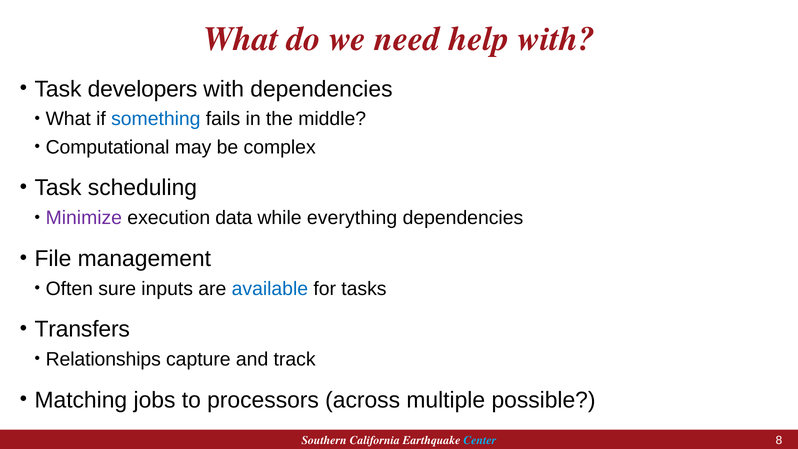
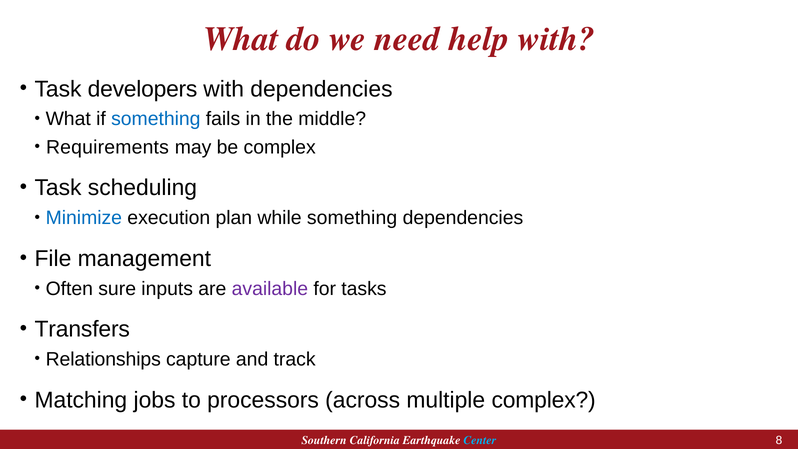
Computational: Computational -> Requirements
Minimize colour: purple -> blue
data: data -> plan
while everything: everything -> something
available colour: blue -> purple
multiple possible: possible -> complex
